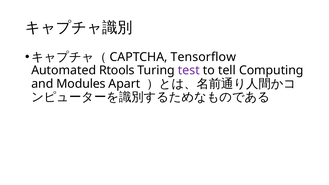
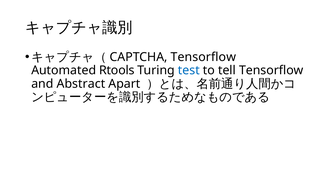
test colour: purple -> blue
tell Computing: Computing -> Tensorflow
Modules: Modules -> Abstract
